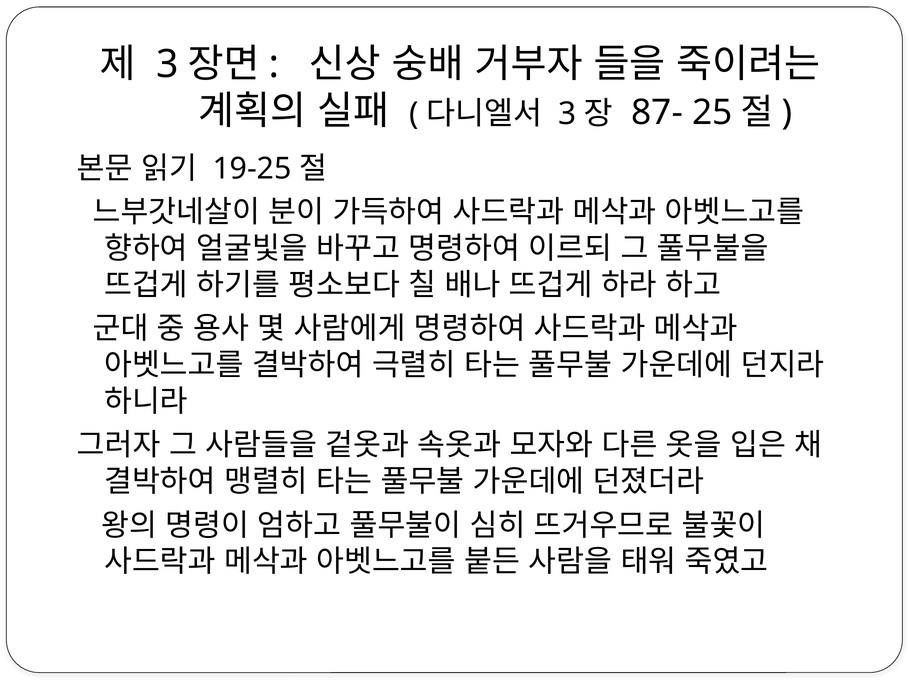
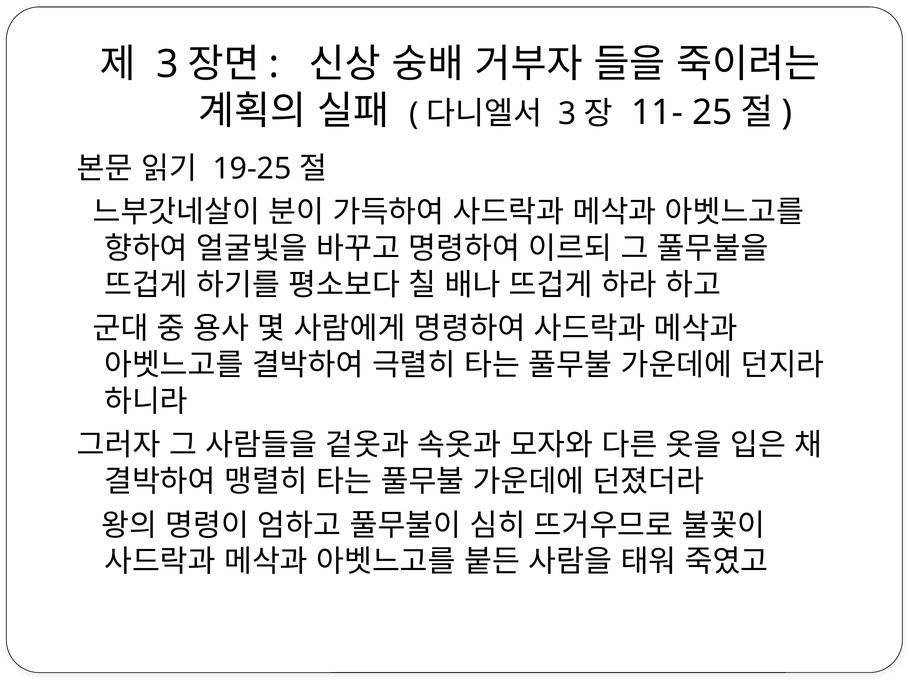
87-: 87- -> 11-
